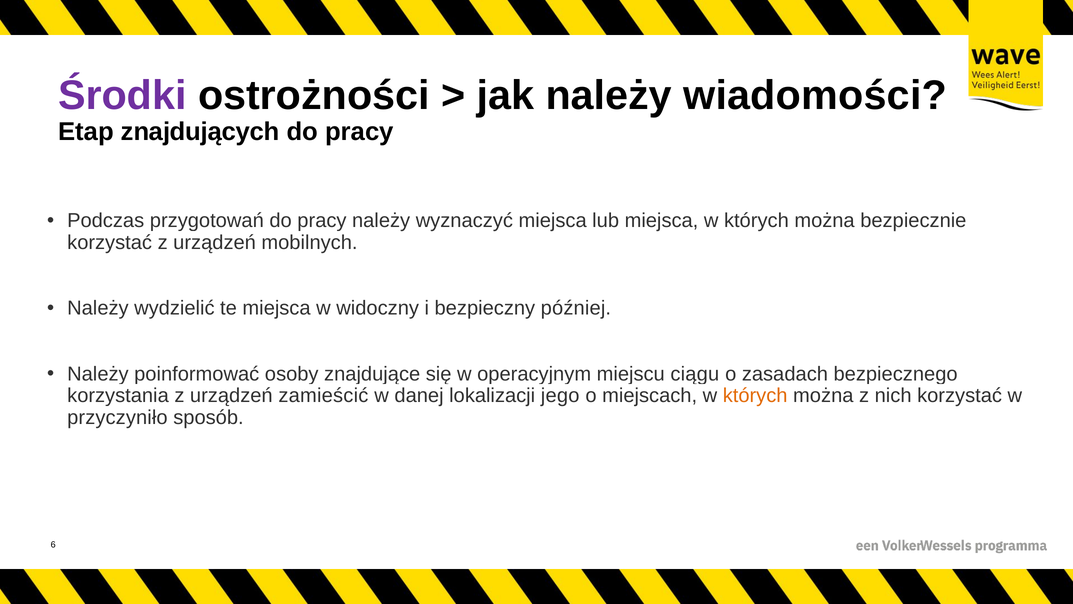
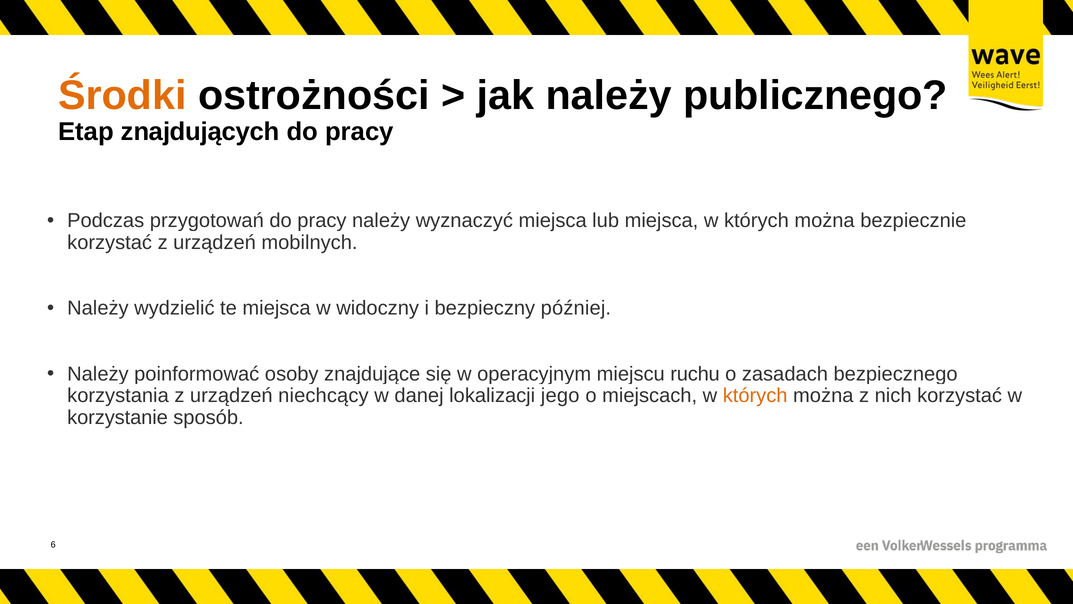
Środki colour: purple -> orange
wiadomości: wiadomości -> publicznego
ciągu: ciągu -> ruchu
zamieścić: zamieścić -> niechcący
przyczyniło: przyczyniło -> korzystanie
